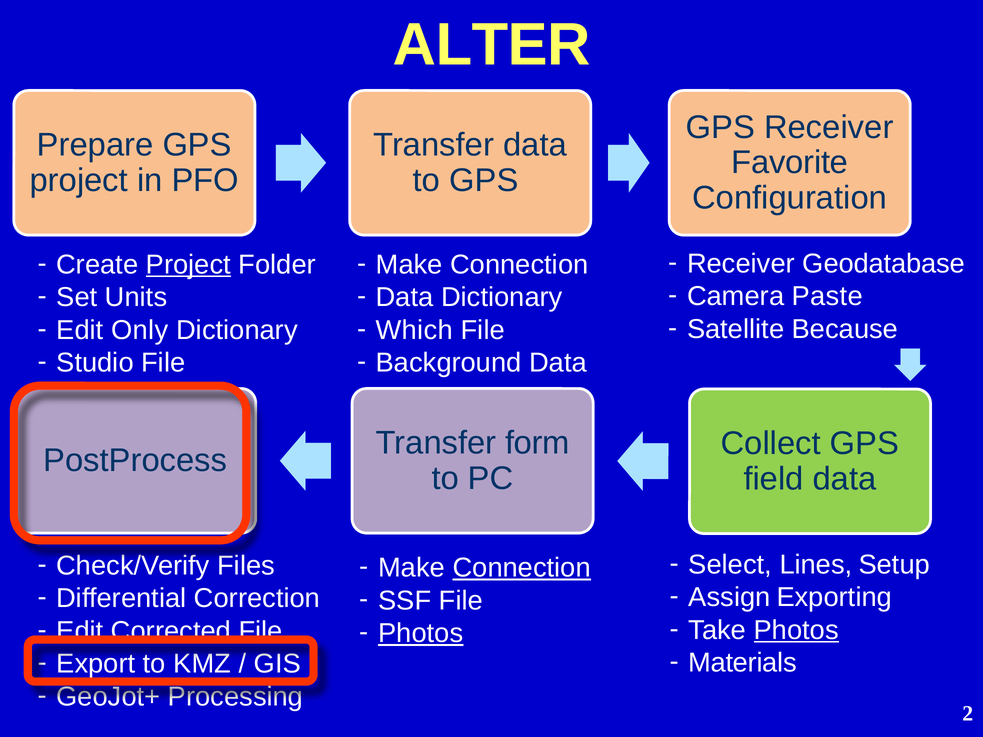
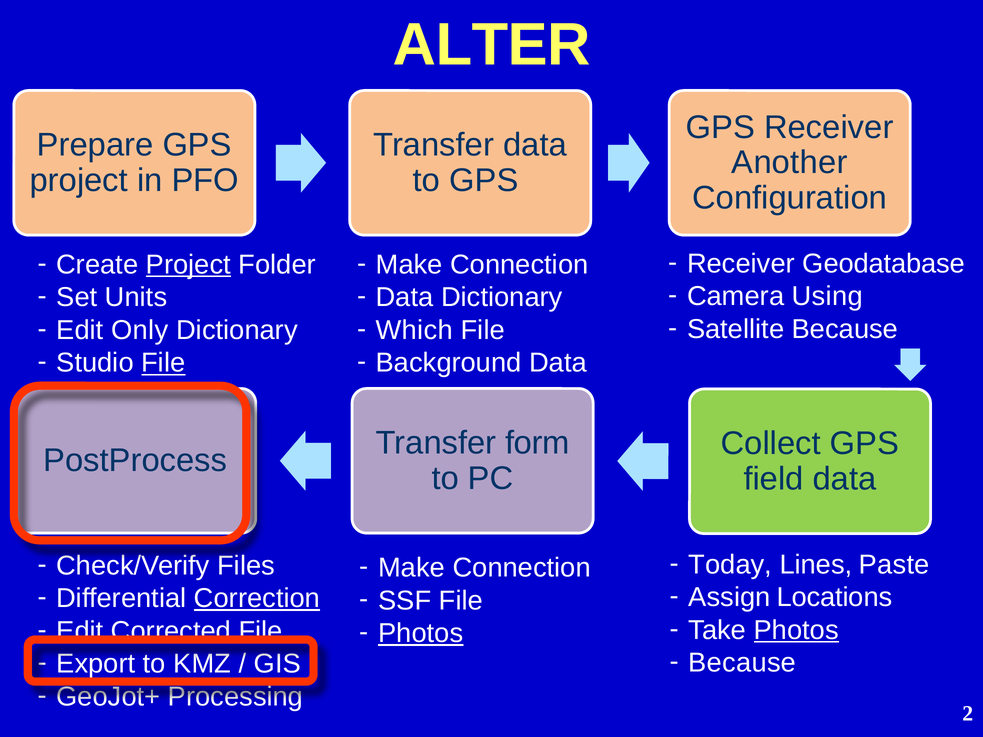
Favorite: Favorite -> Another
Paste: Paste -> Using
File at (163, 363) underline: none -> present
Select: Select -> Today
Setup: Setup -> Paste
Connection at (522, 568) underline: present -> none
Exporting: Exporting -> Locations
Correction underline: none -> present
Materials at (743, 663): Materials -> Because
